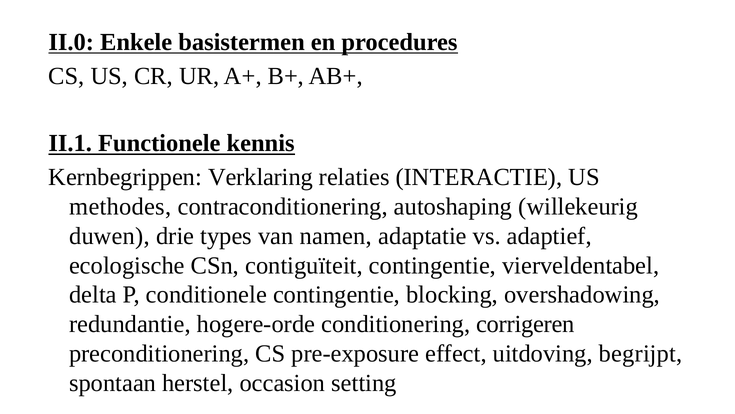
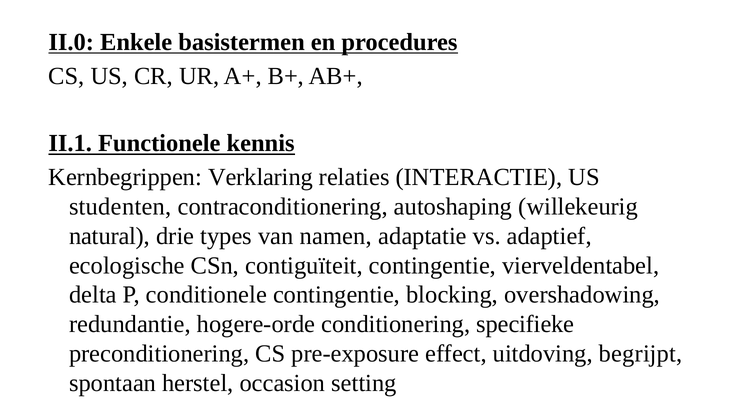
methodes: methodes -> studenten
duwen: duwen -> natural
corrigeren: corrigeren -> specifieke
